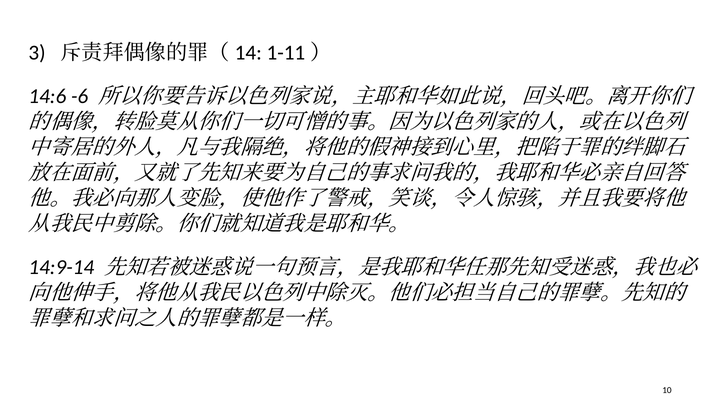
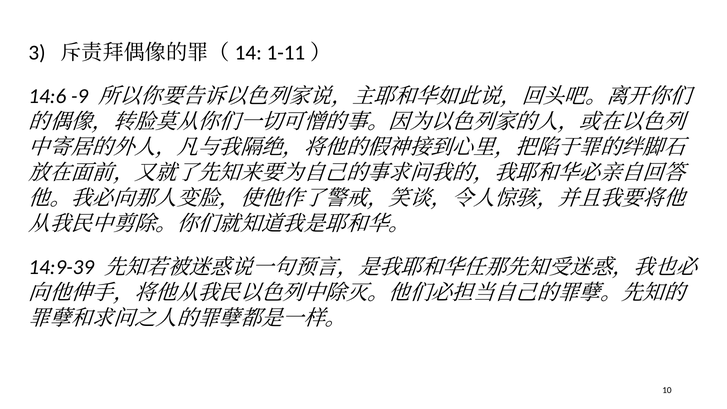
-6: -6 -> -9
14:9-14: 14:9-14 -> 14:9-39
